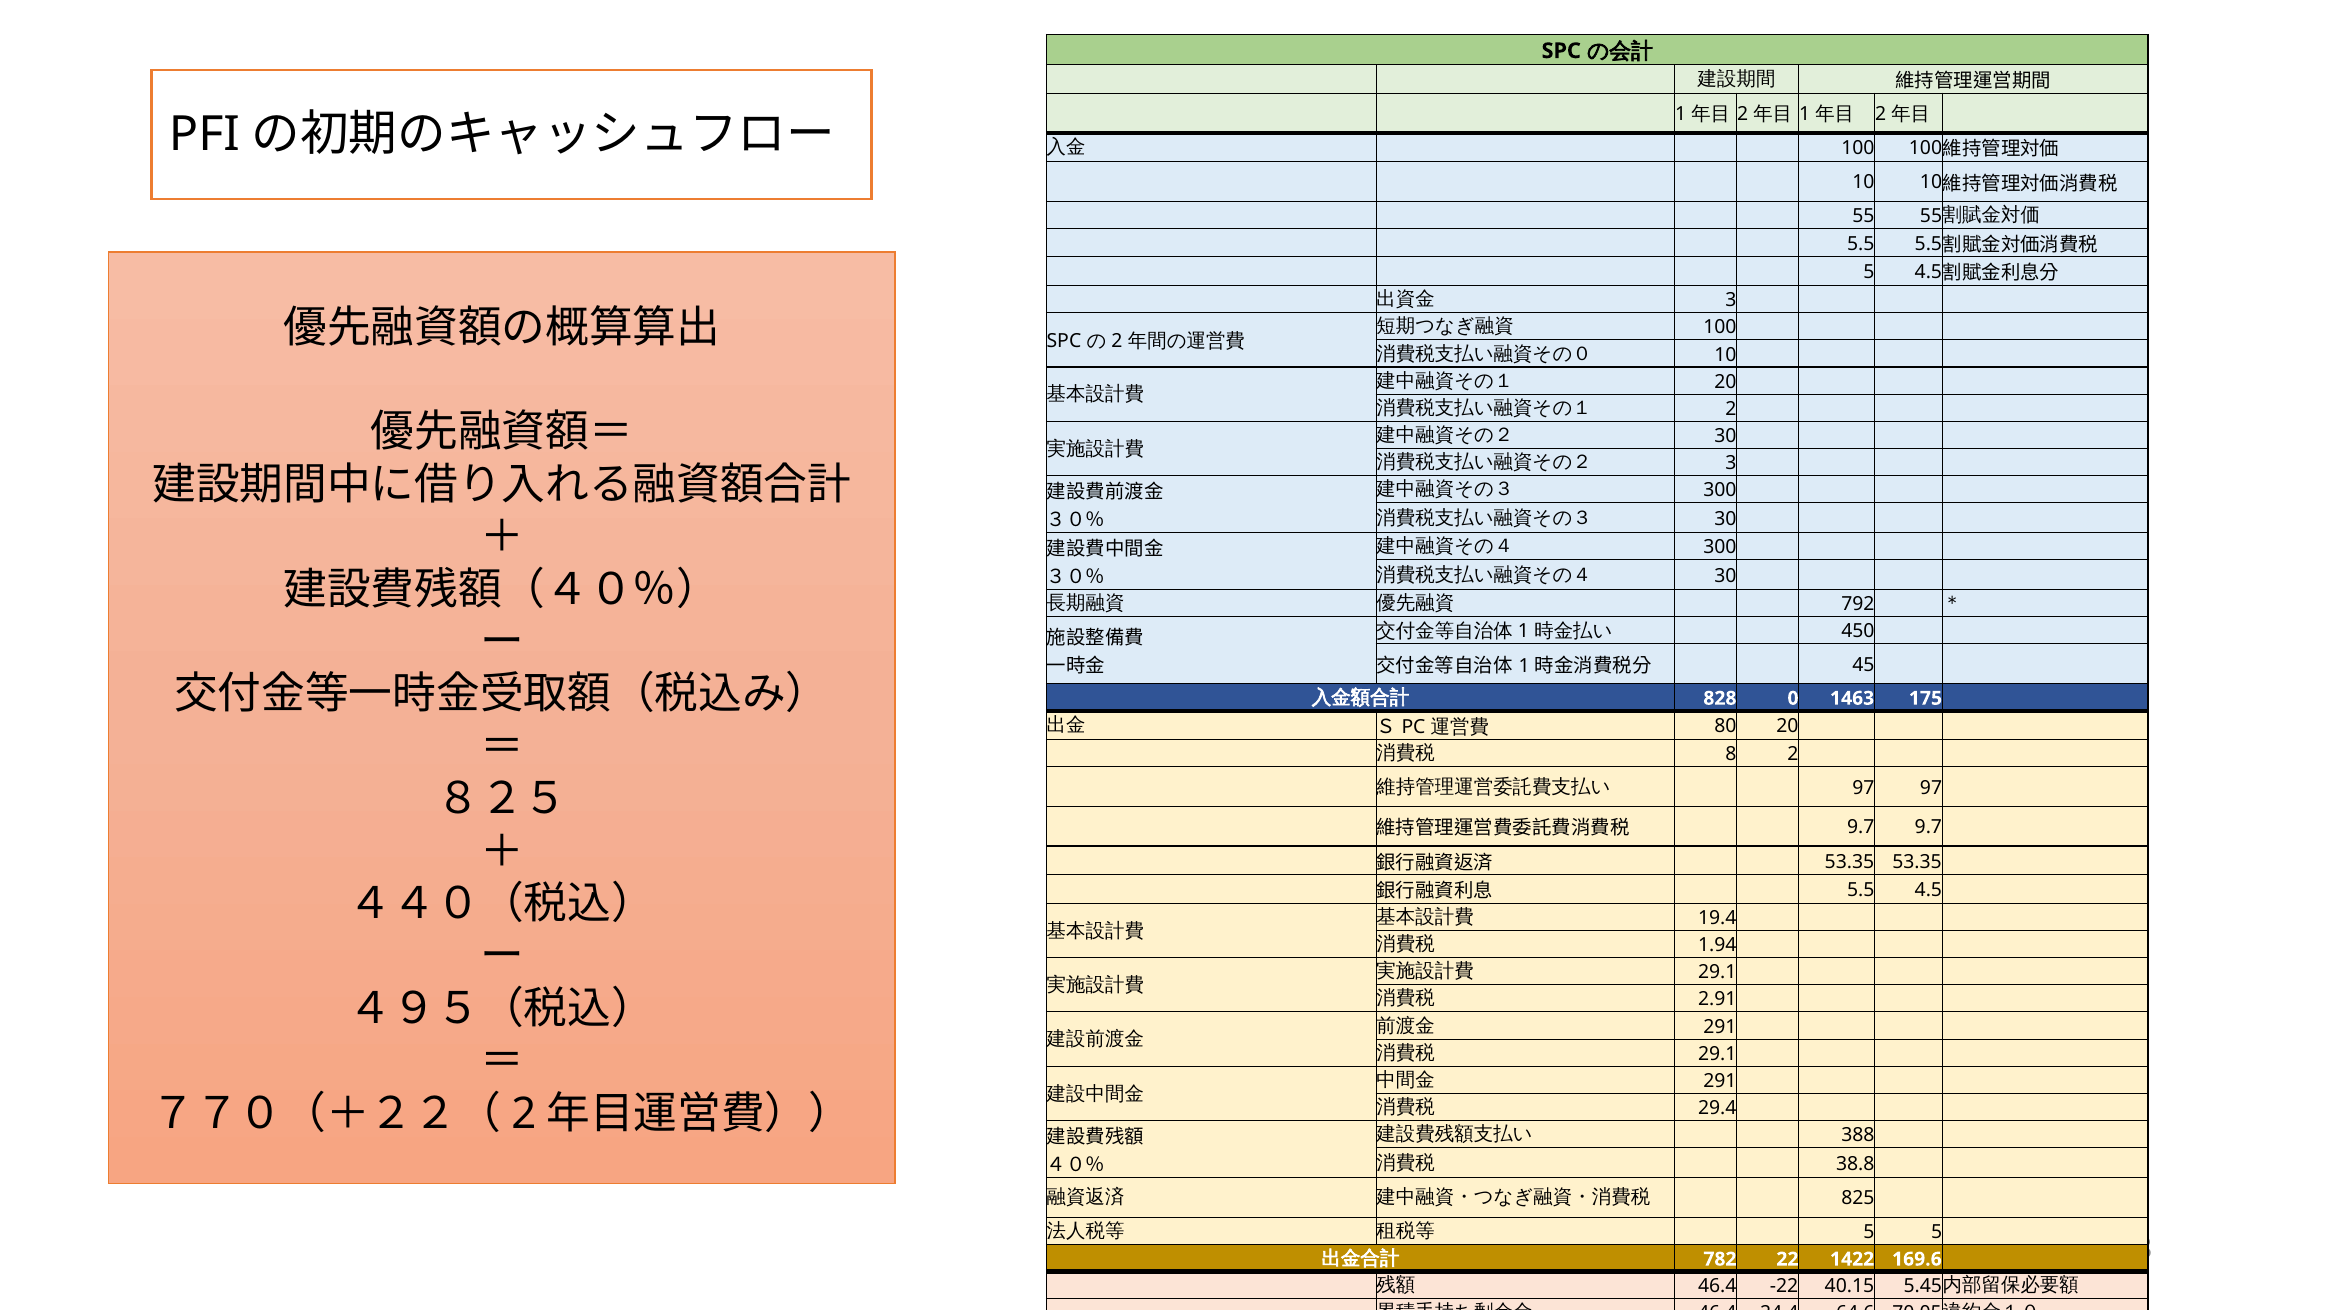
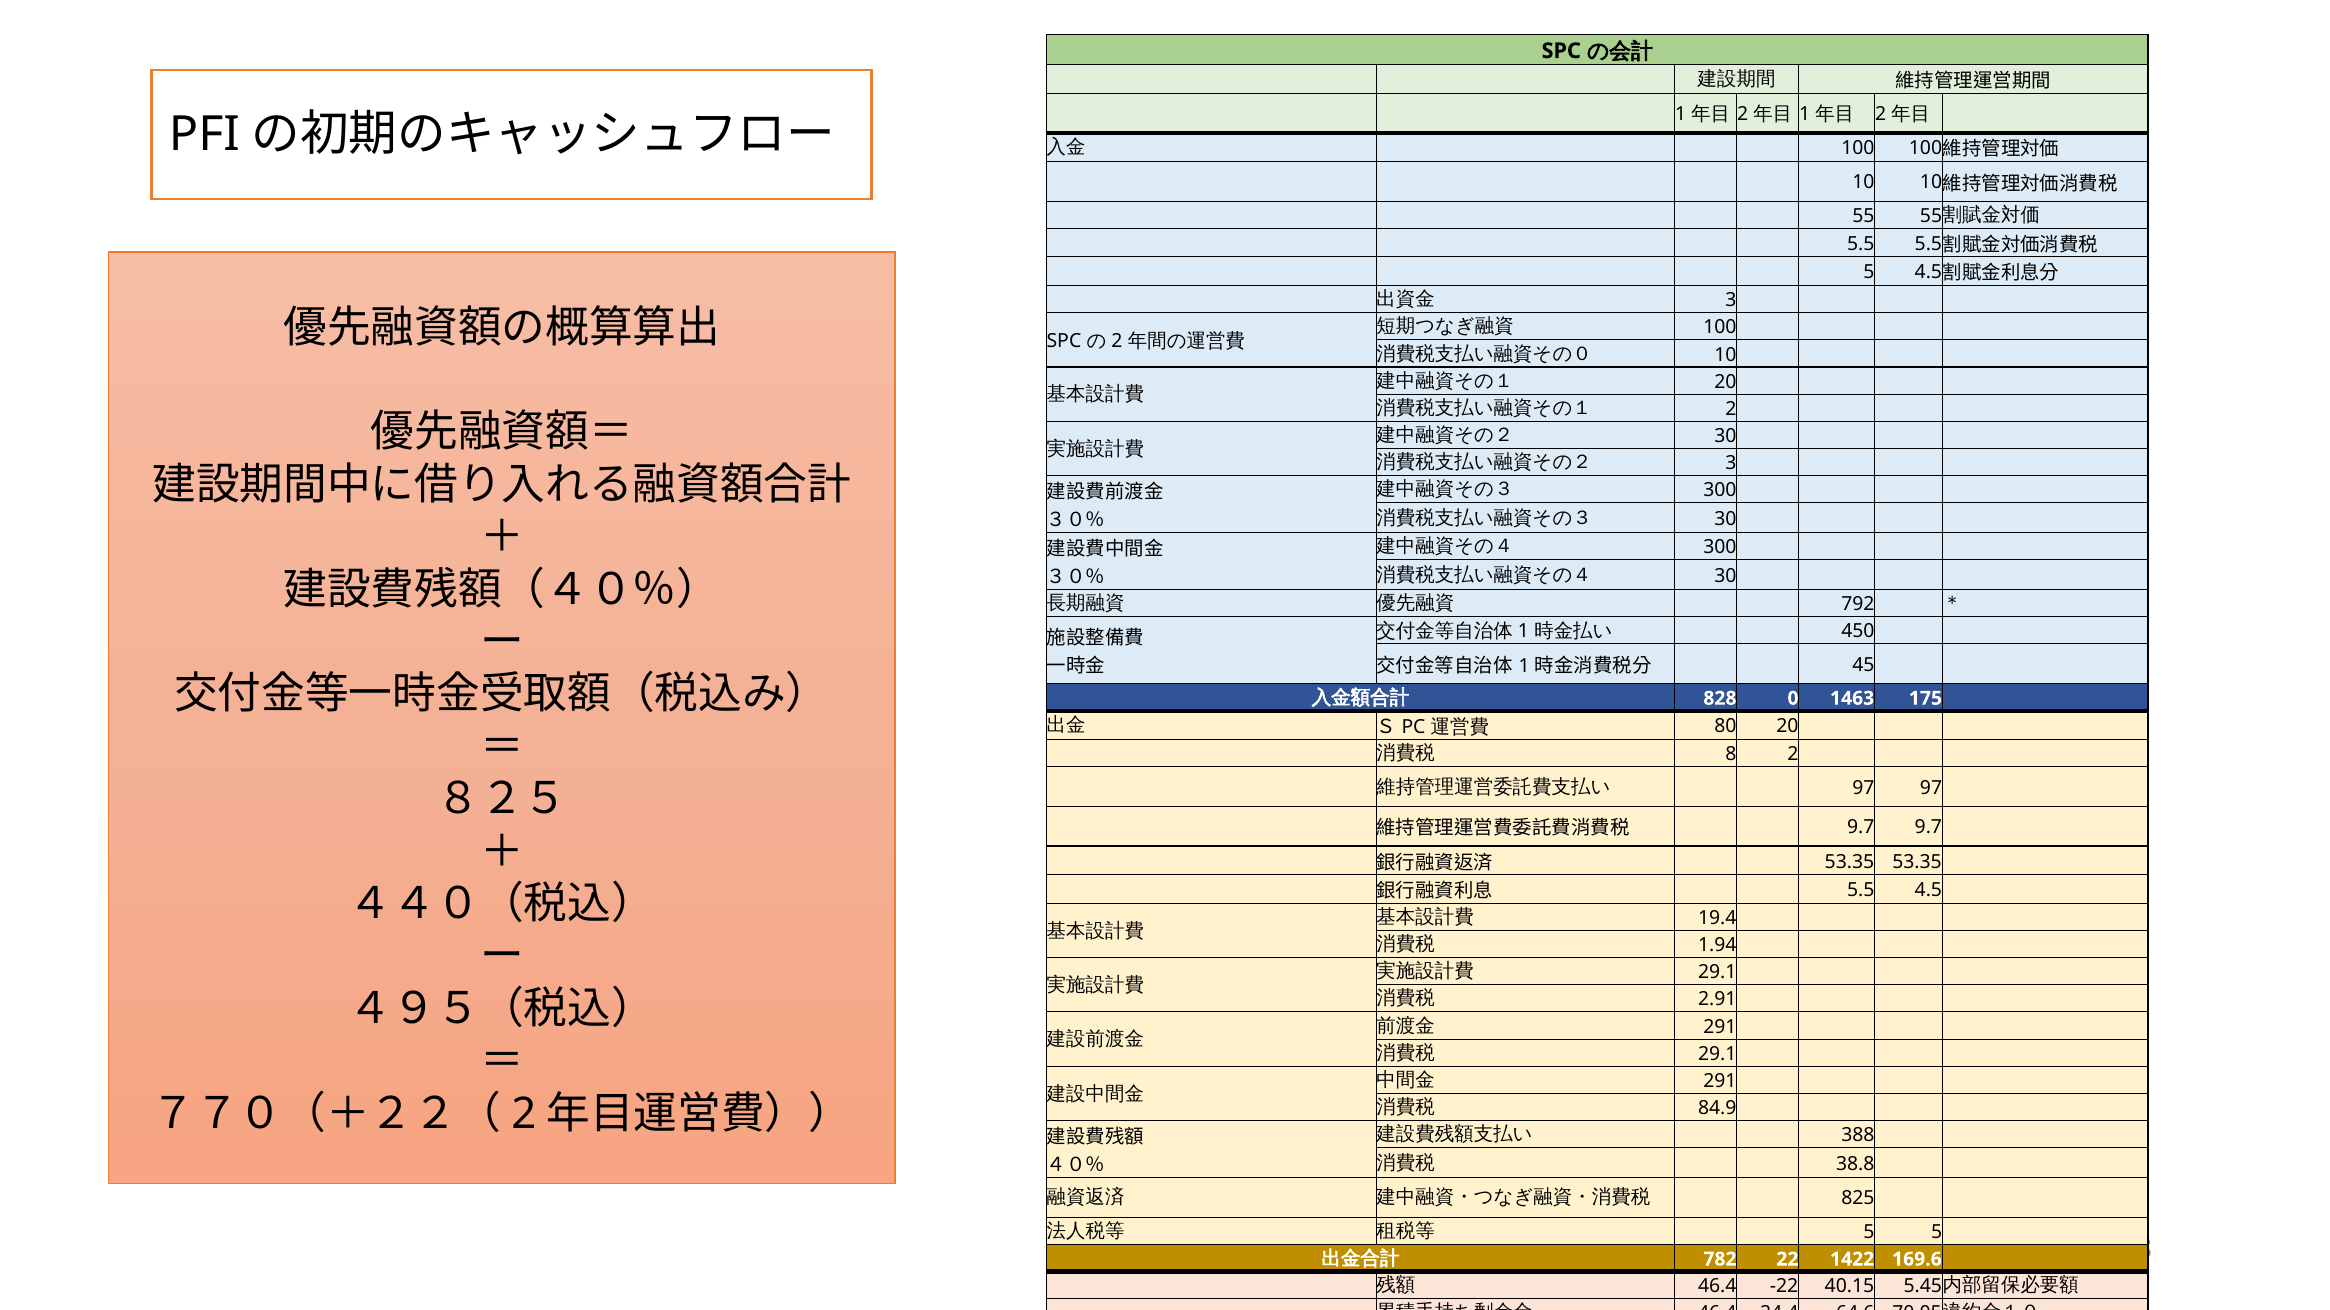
29.4: 29.4 -> 84.9
